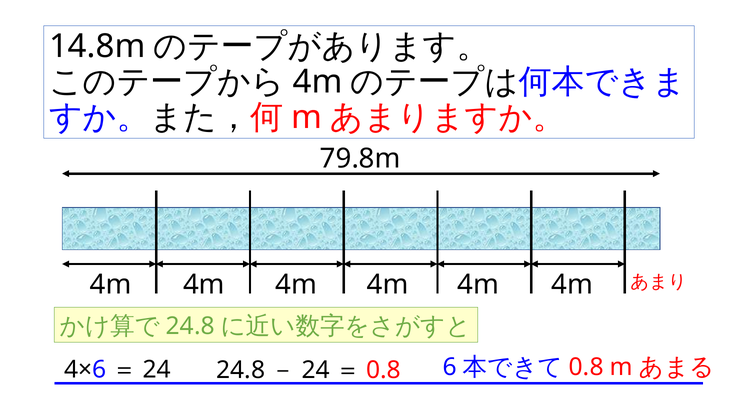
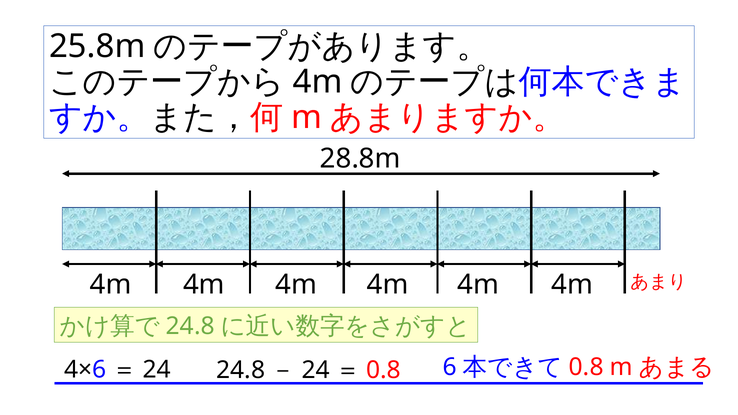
14.8m: 14.8m -> 25.8m
79.8m: 79.8m -> 28.8m
